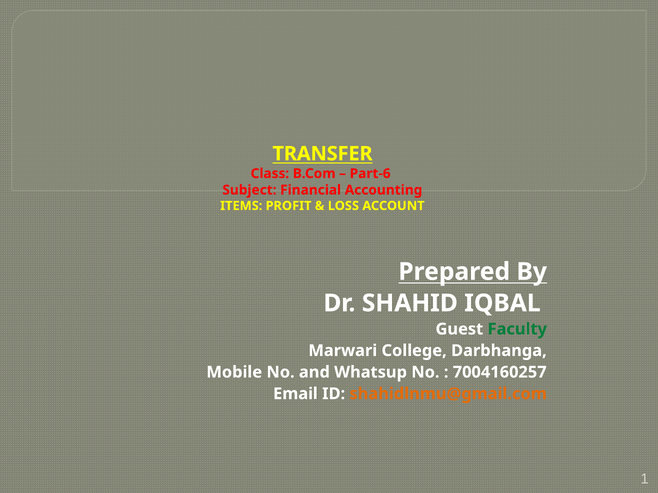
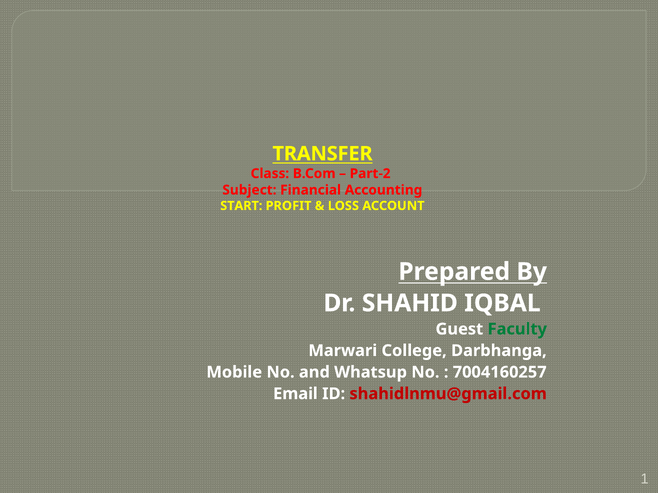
Part-6: Part-6 -> Part-2
ITEMS: ITEMS -> START
shahidlnmu@gmail.com colour: orange -> red
